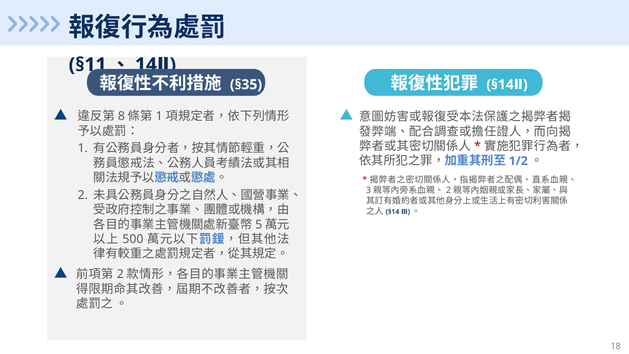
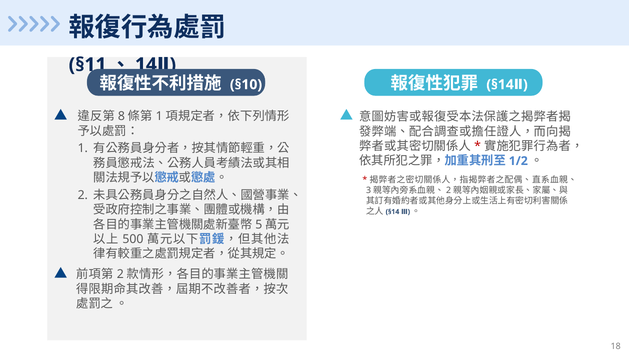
§35: §35 -> §10
